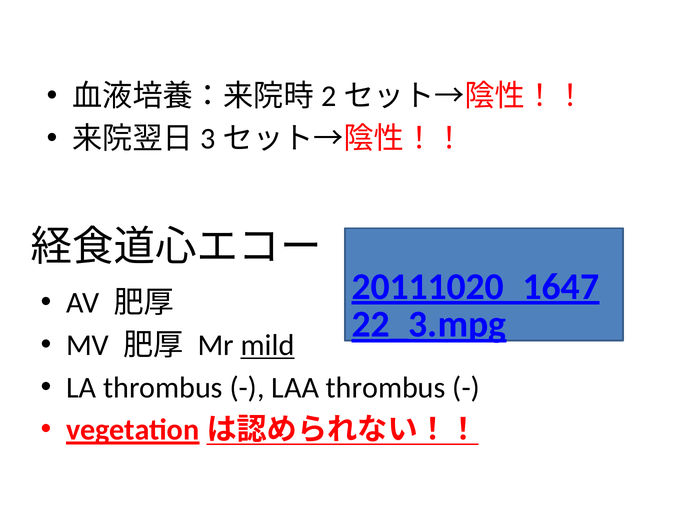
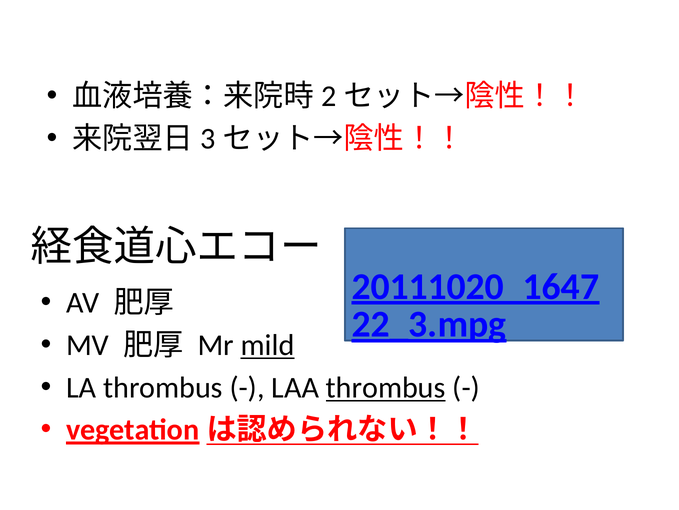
thrombus at (386, 387) underline: none -> present
